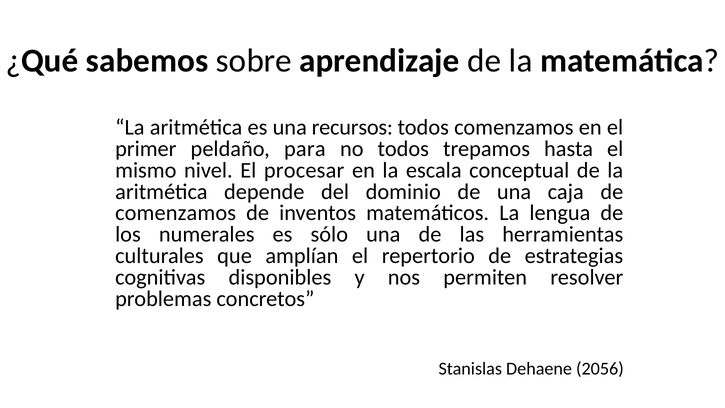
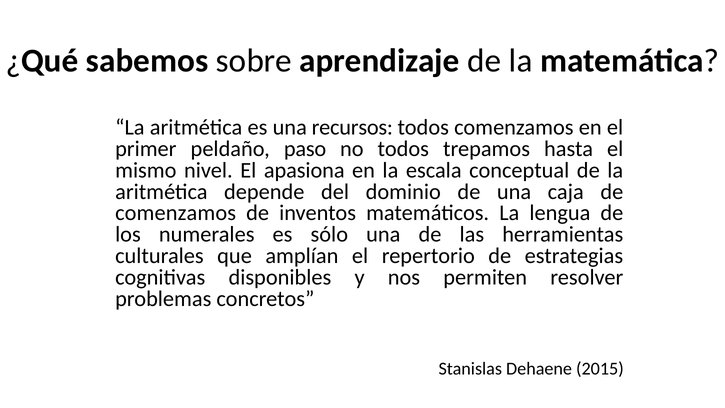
para: para -> paso
procesar: procesar -> apasiona
2056: 2056 -> 2015
